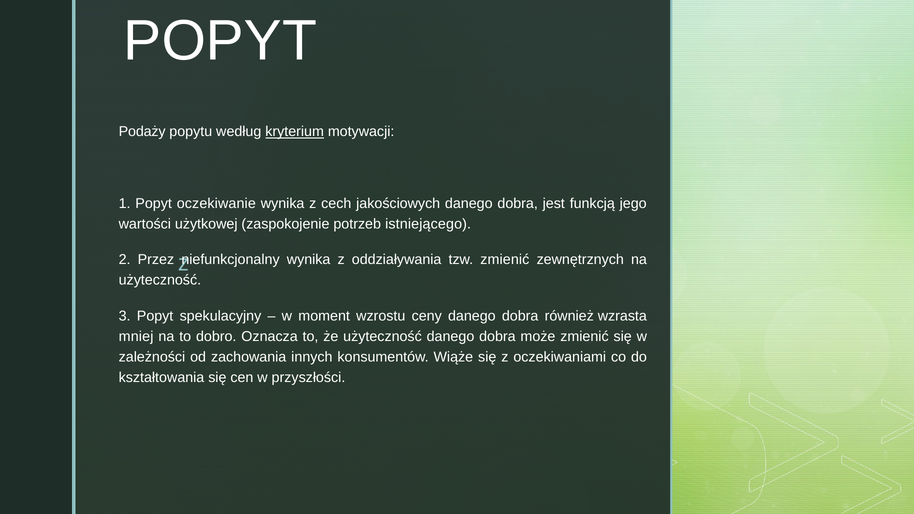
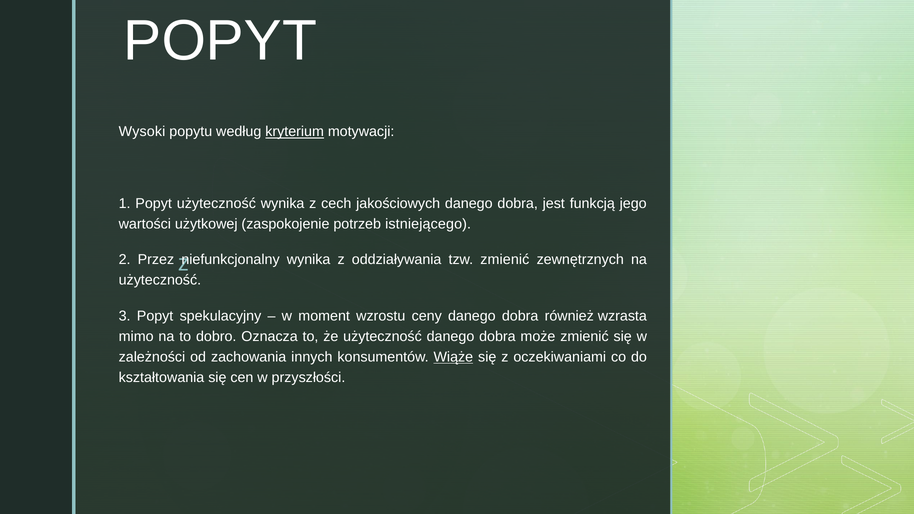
Podaży: Podaży -> Wysoki
Popyt oczekiwanie: oczekiwanie -> użyteczność
mniej: mniej -> mimo
Wiąże underline: none -> present
